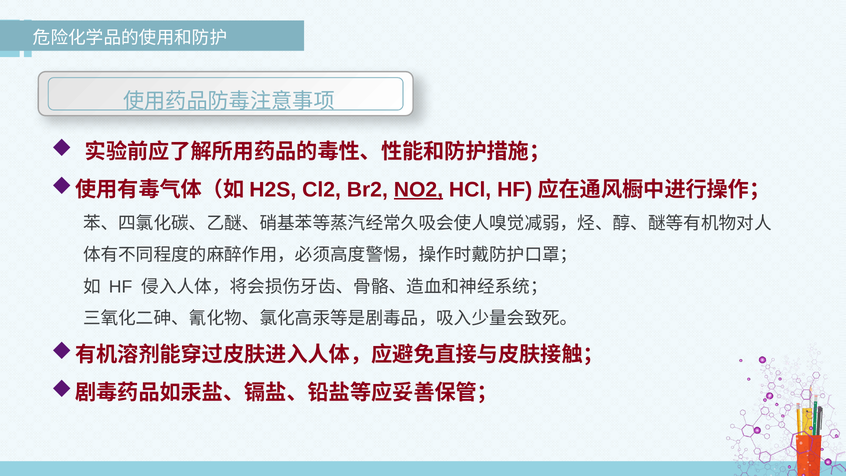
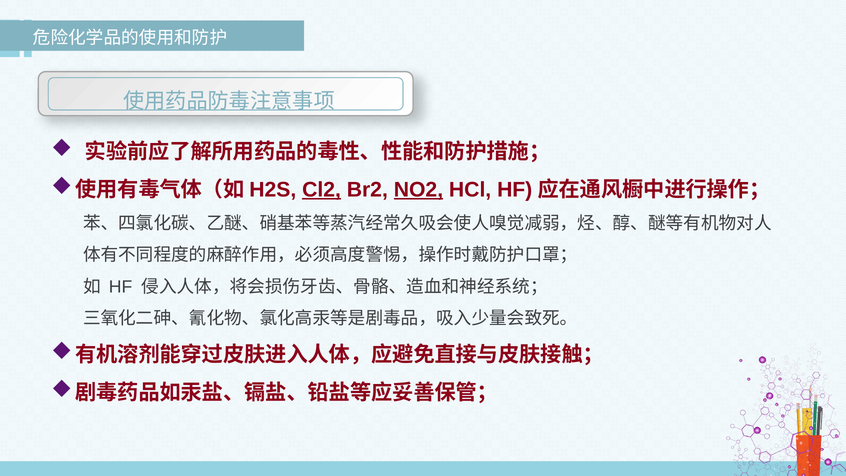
Cl2 underline: none -> present
